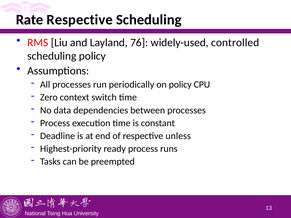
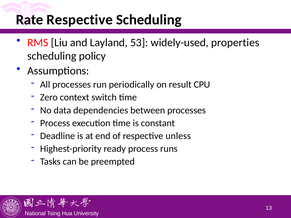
76: 76 -> 53
controlled: controlled -> properties
on policy: policy -> result
